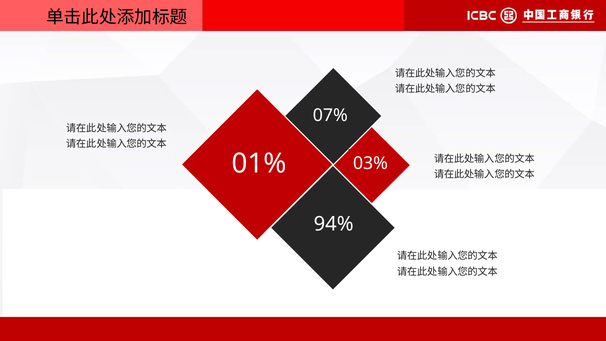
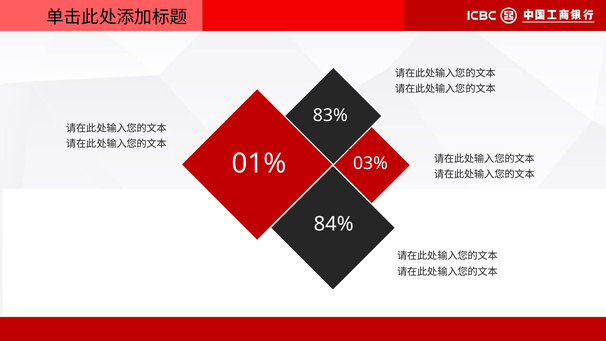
07%: 07% -> 83%
94%: 94% -> 84%
